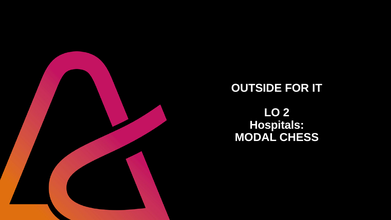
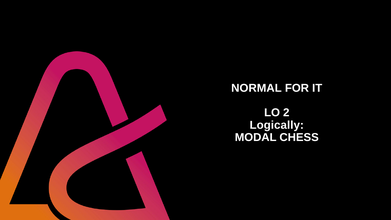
OUTSIDE: OUTSIDE -> NORMAL
Hospitals: Hospitals -> Logically
